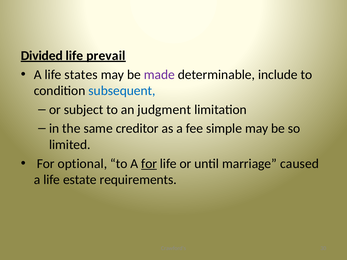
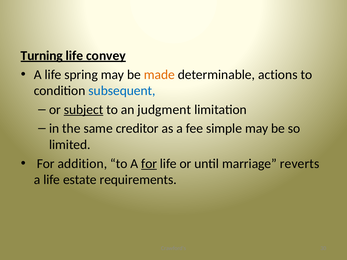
Divided: Divided -> Turning
prevail: prevail -> convey
states: states -> spring
made colour: purple -> orange
include: include -> actions
subject underline: none -> present
optional: optional -> addition
caused: caused -> reverts
